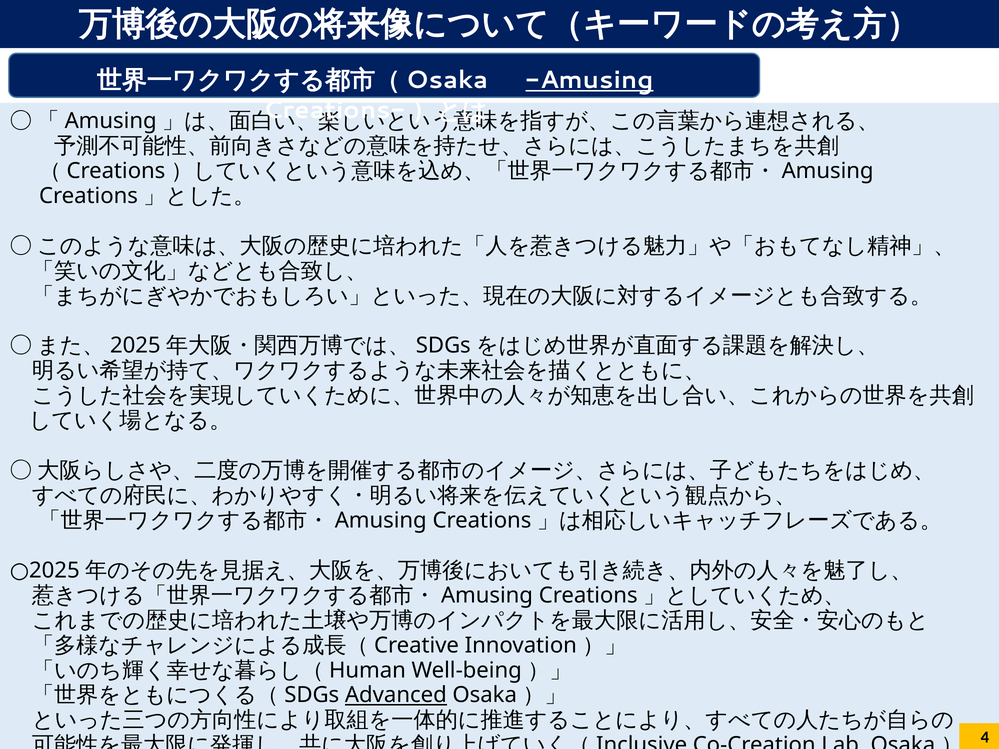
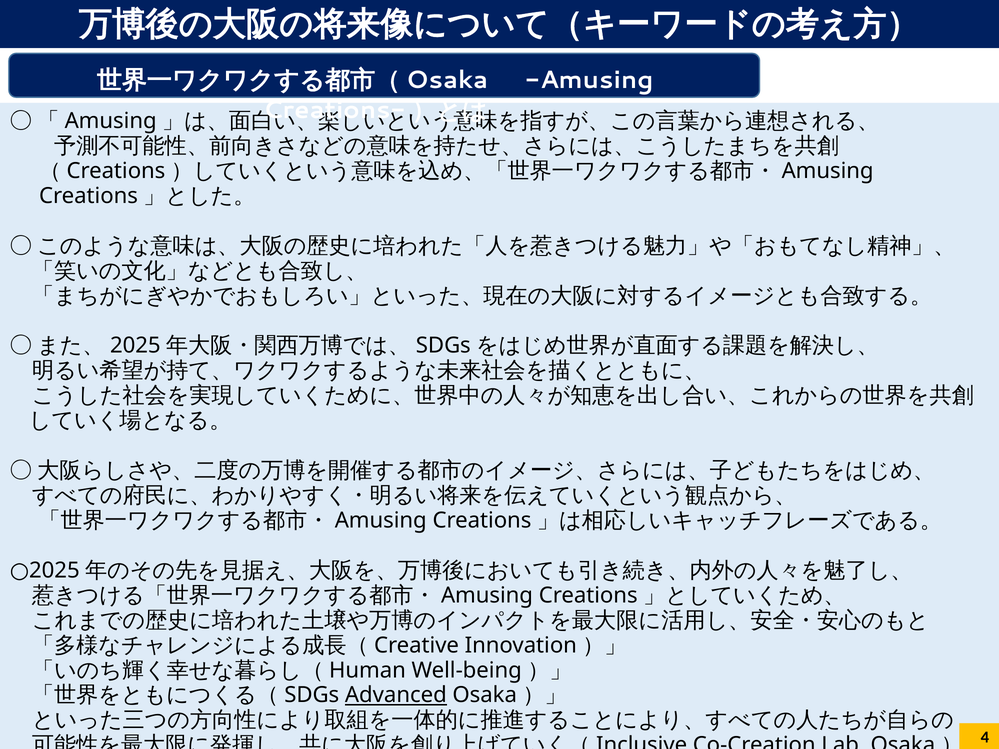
Amusing underline: present -> none
